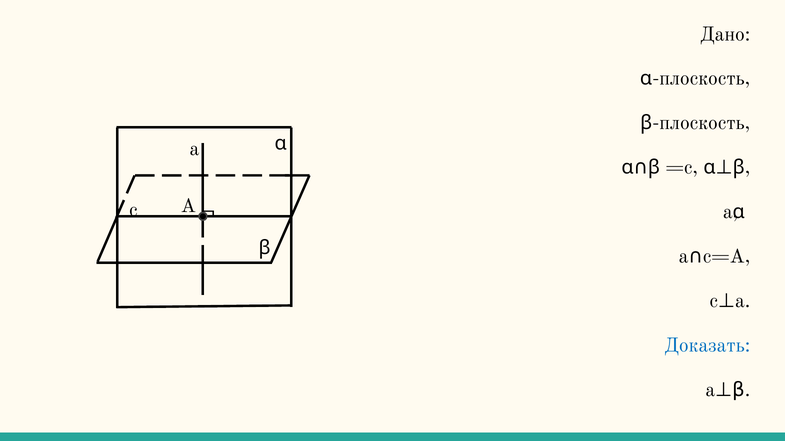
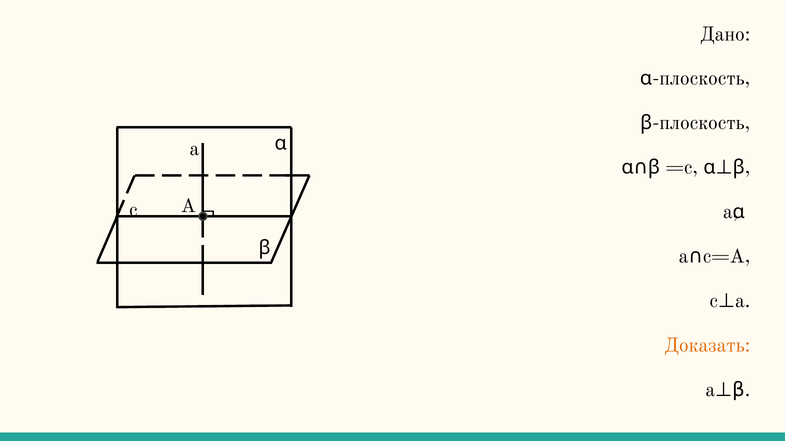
Доказать colour: blue -> orange
